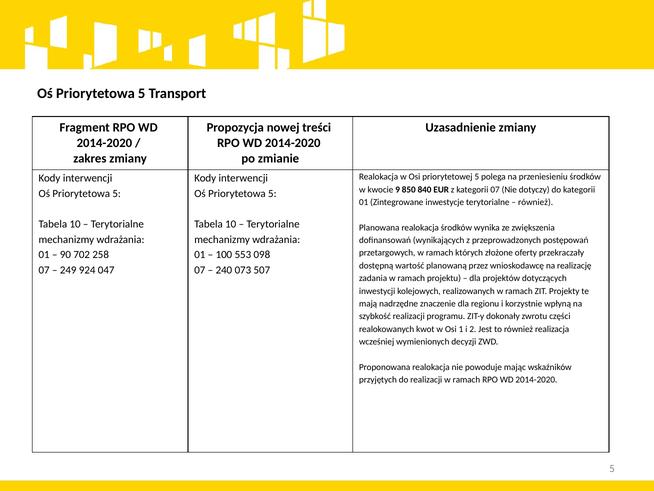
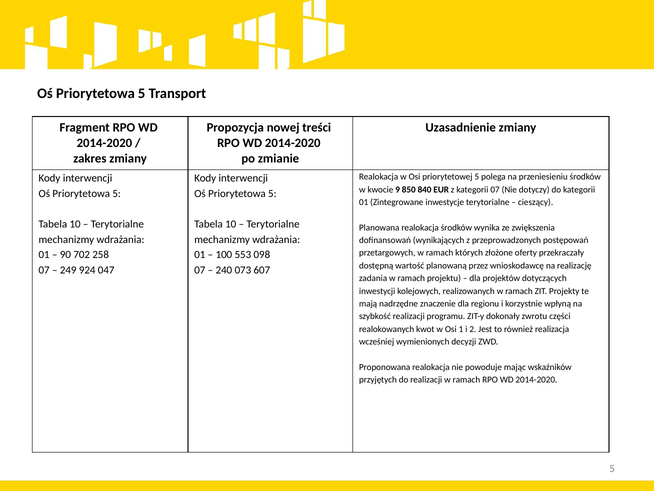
również at (536, 202): również -> cieszący
507: 507 -> 607
